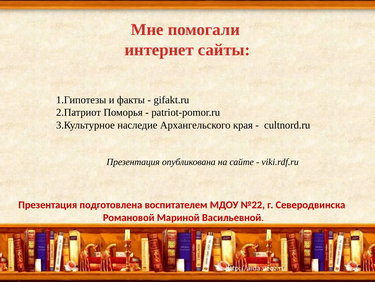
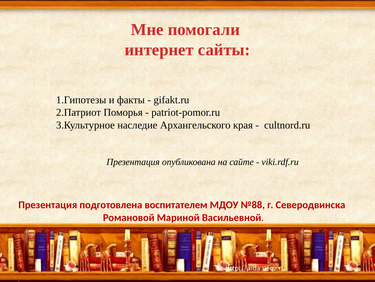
№22: №22 -> №88
